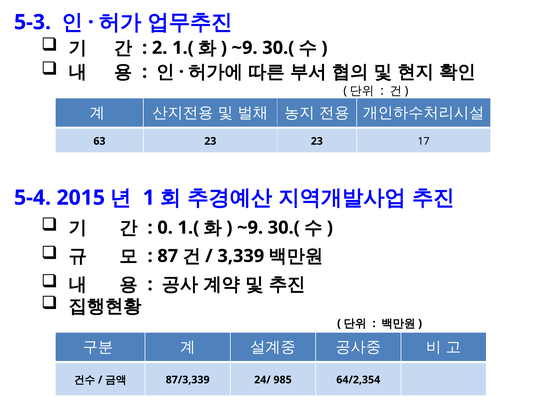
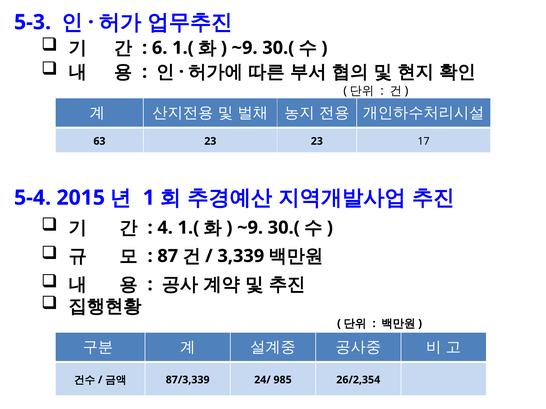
2: 2 -> 6
0: 0 -> 4
64/2,354: 64/2,354 -> 26/2,354
